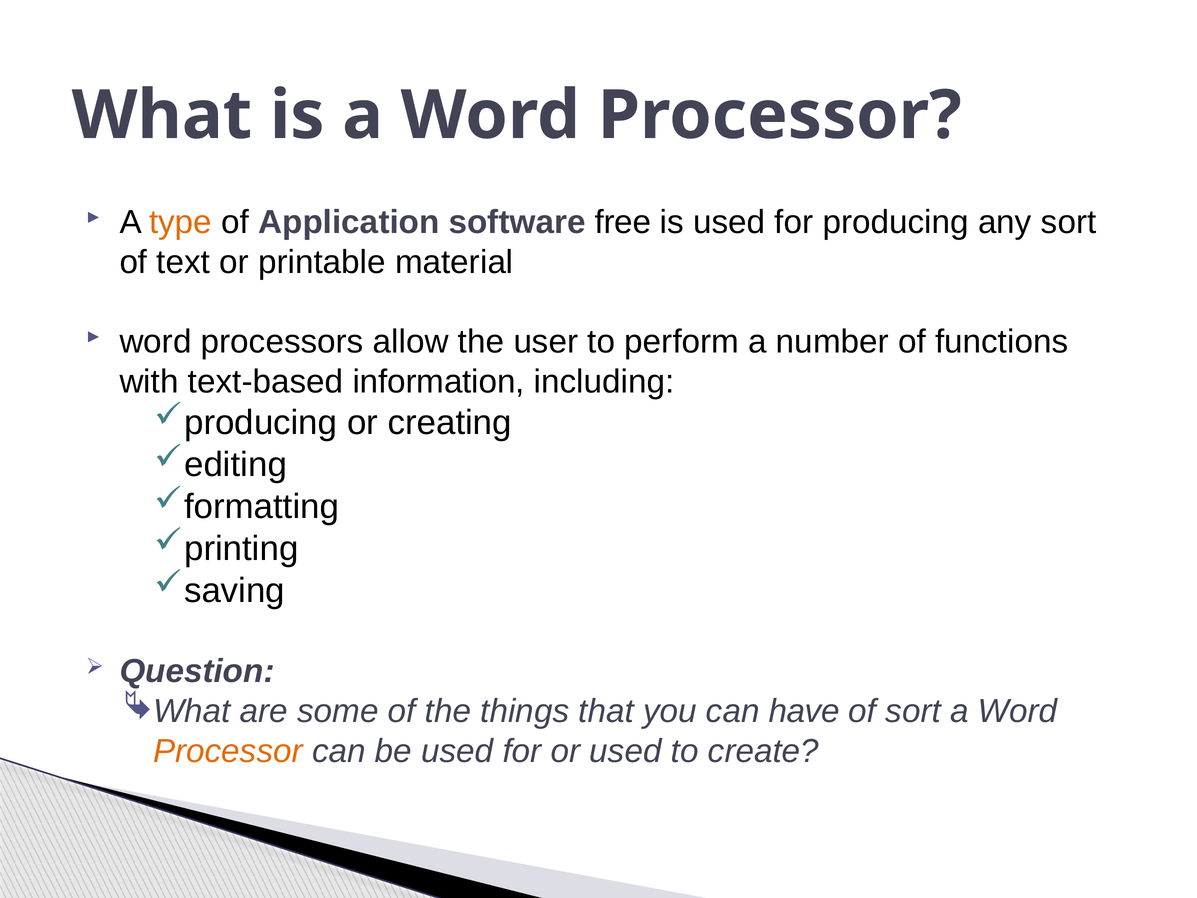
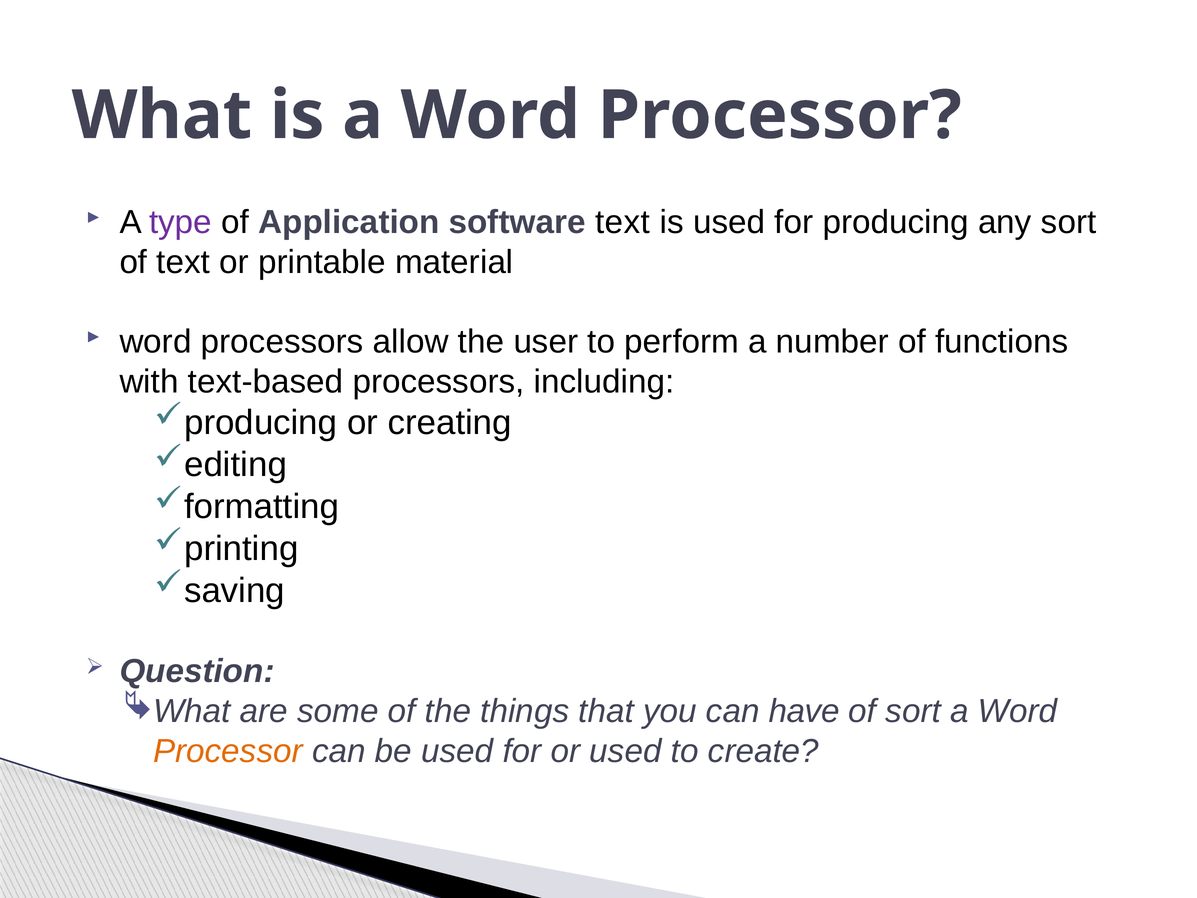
type colour: orange -> purple
software free: free -> text
text-based information: information -> processors
